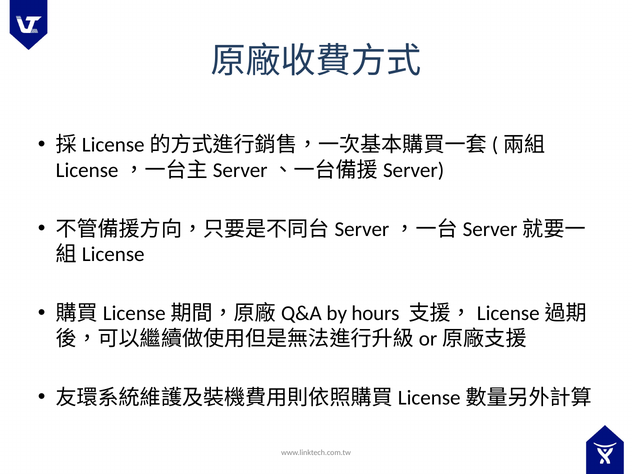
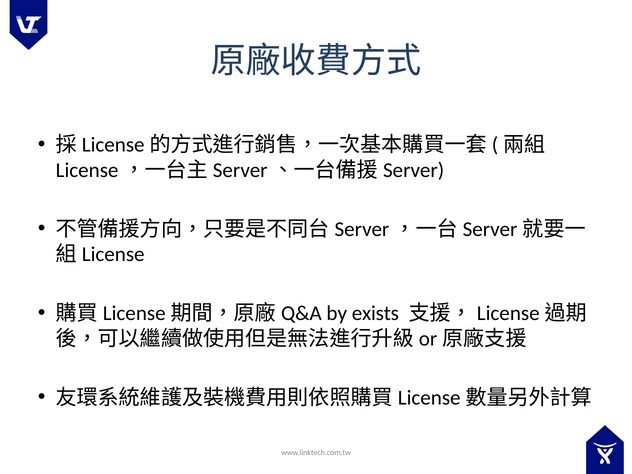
hours: hours -> exists
